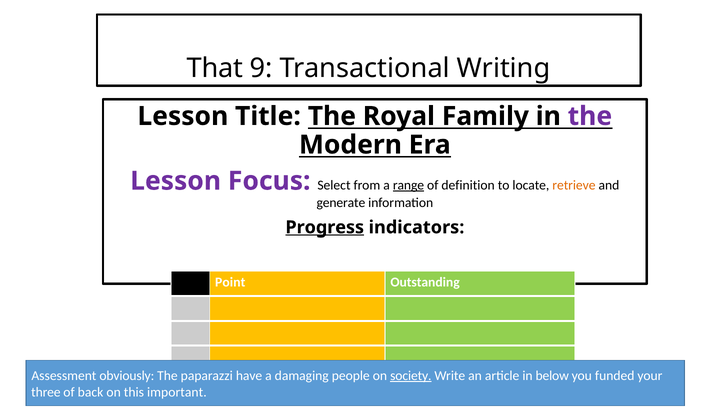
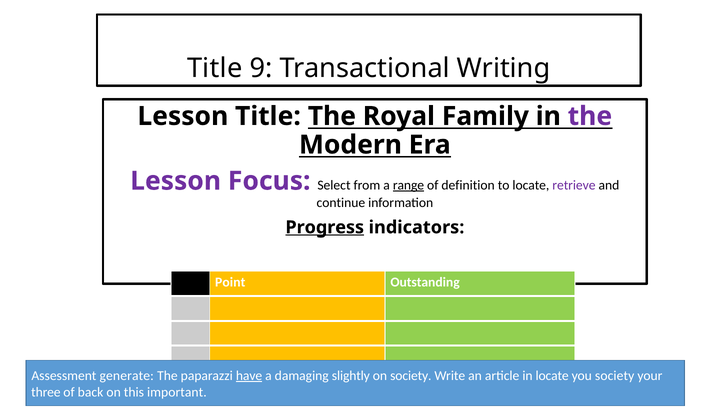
That at (215, 68): That -> Title
retrieve colour: orange -> purple
generate: generate -> continue
obviously: obviously -> generate
have underline: none -> present
people: people -> slightly
society at (411, 376) underline: present -> none
in below: below -> locate
you funded: funded -> society
